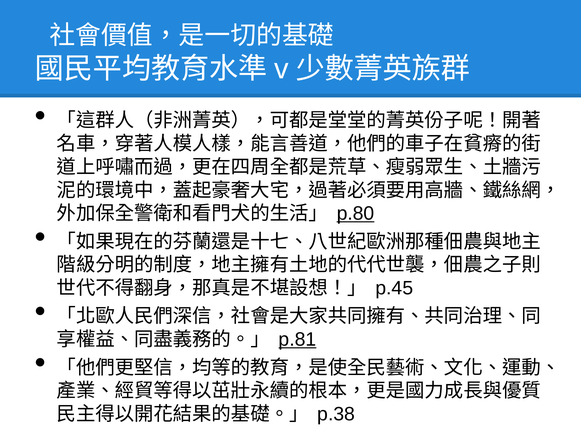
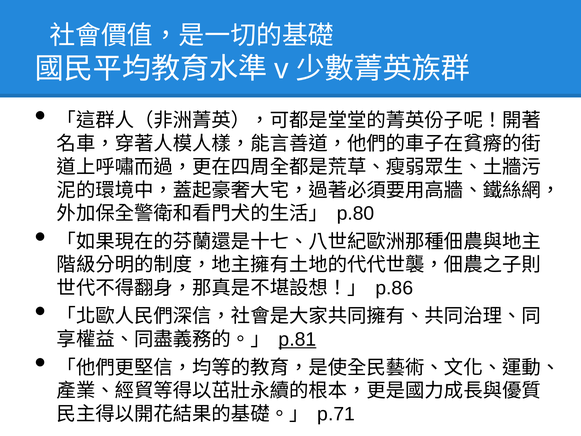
p.80 underline: present -> none
p.45: p.45 -> p.86
p.38: p.38 -> p.71
